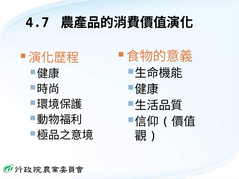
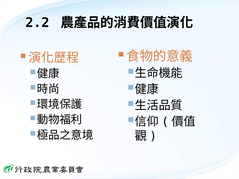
4.7: 4.7 -> 2.2
